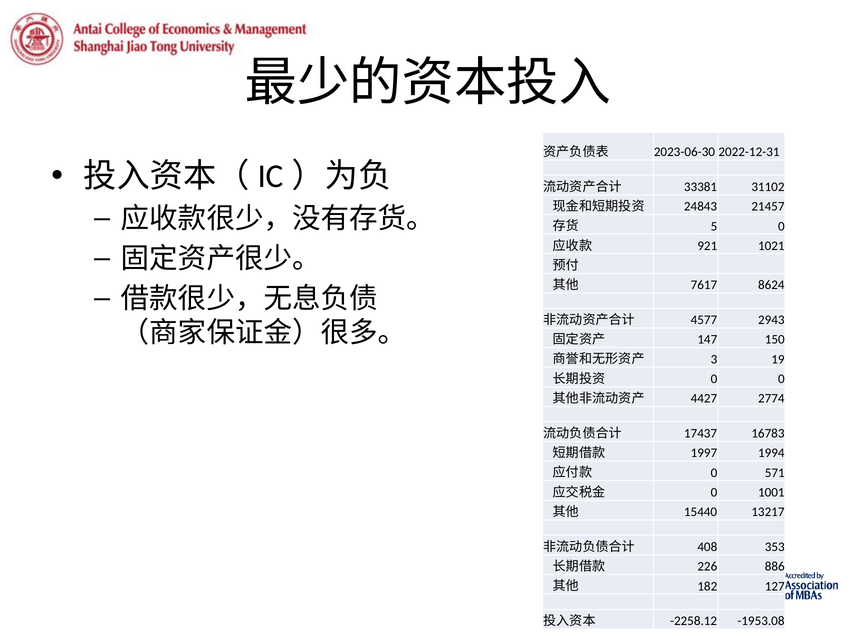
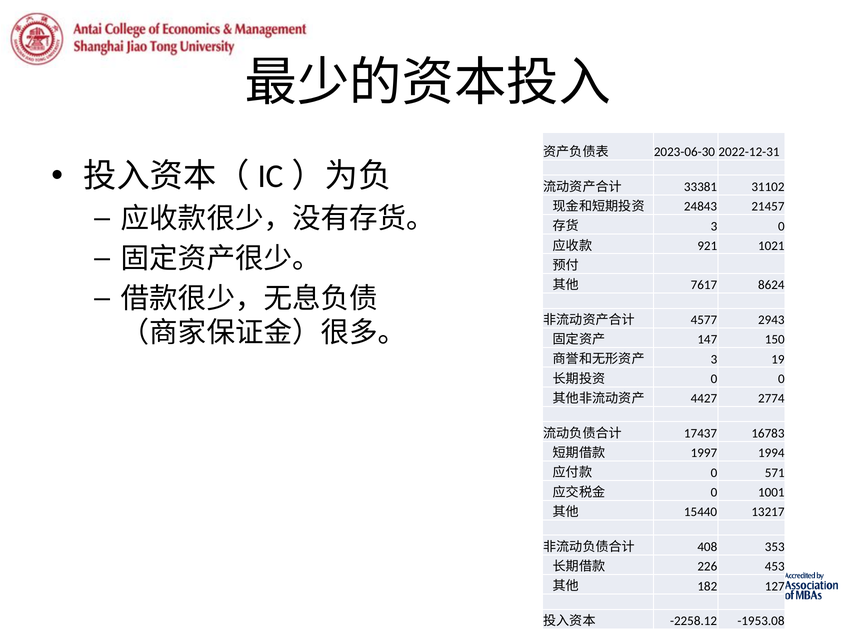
5 at (714, 226): 5 -> 3
886: 886 -> 453
